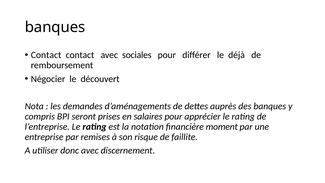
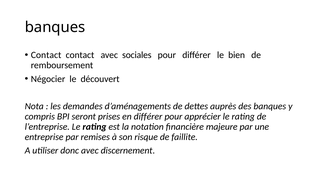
déjà: déjà -> bien
en salaires: salaires -> différer
moment: moment -> majeure
